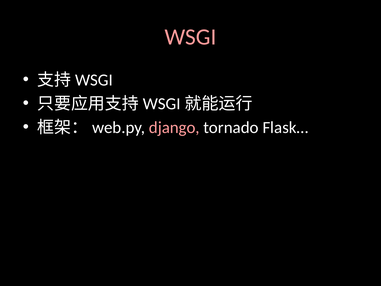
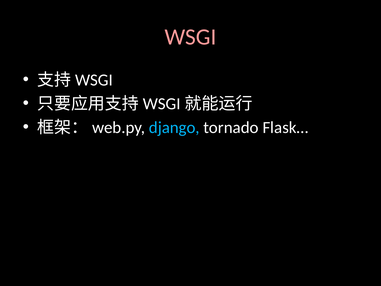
django colour: pink -> light blue
